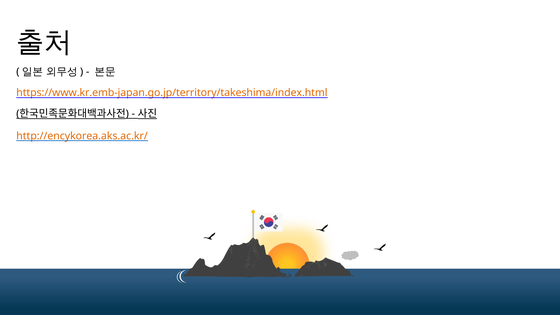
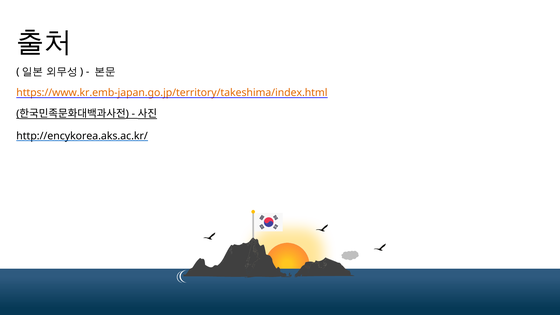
http://encykorea.aks.ac.kr/ colour: orange -> black
